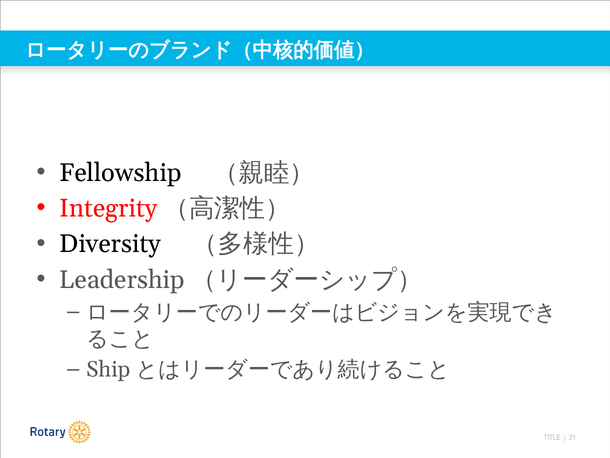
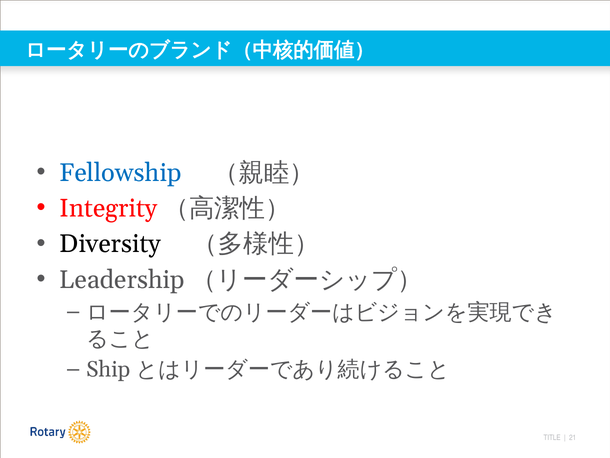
Fellowship colour: black -> blue
